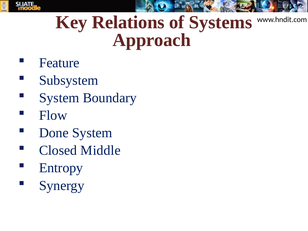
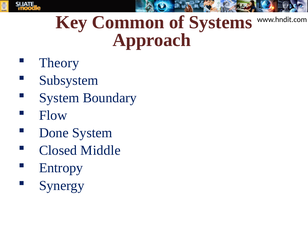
Relations: Relations -> Common
Feature: Feature -> Theory
